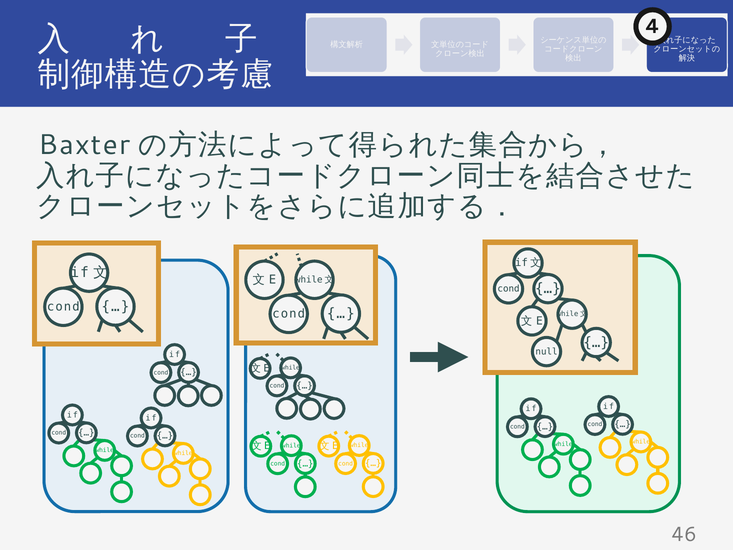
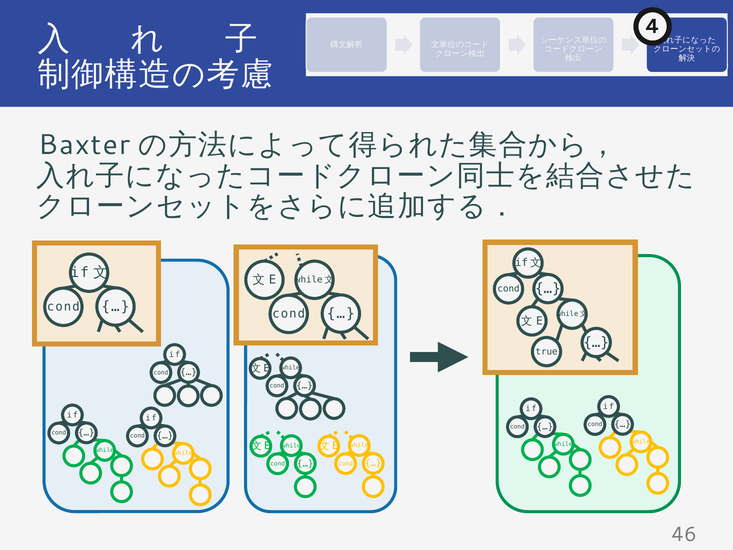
null: null -> true
